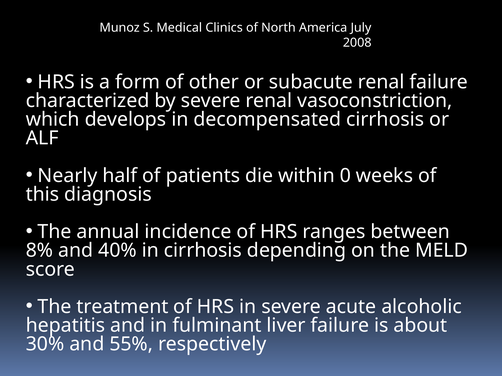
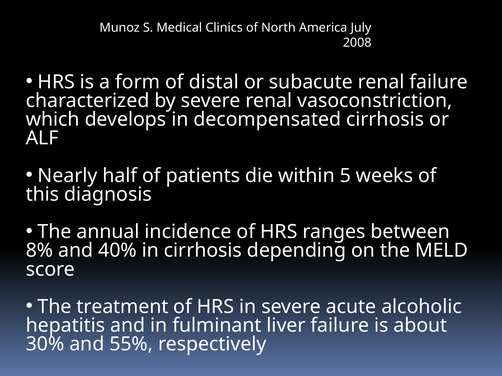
other: other -> distal
0: 0 -> 5
